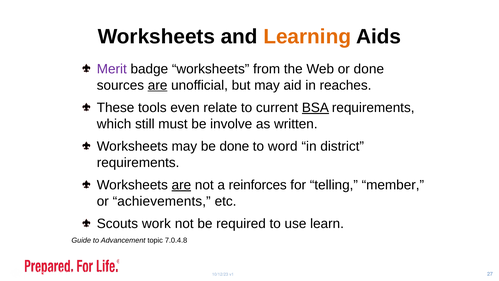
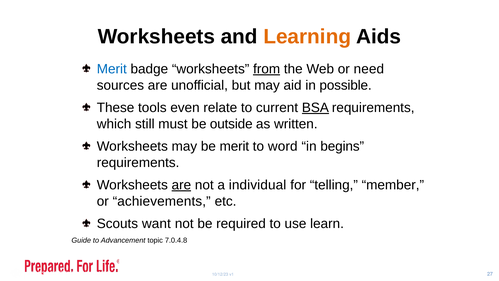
Merit at (112, 69) colour: purple -> blue
from underline: none -> present
or done: done -> need
are at (158, 85) underline: present -> none
reaches: reaches -> possible
involve: involve -> outside
be done: done -> merit
district: district -> begins
reinforces: reinforces -> individual
work: work -> want
